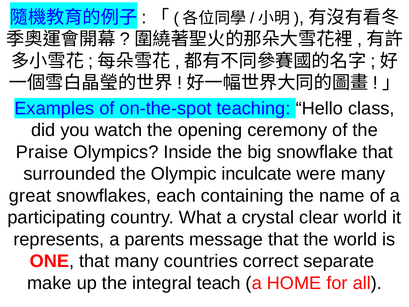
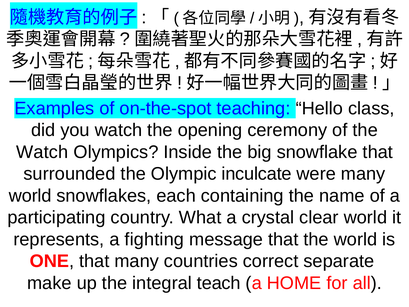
Praise at (42, 152): Praise -> Watch
great at (30, 196): great -> world
parents: parents -> fighting
